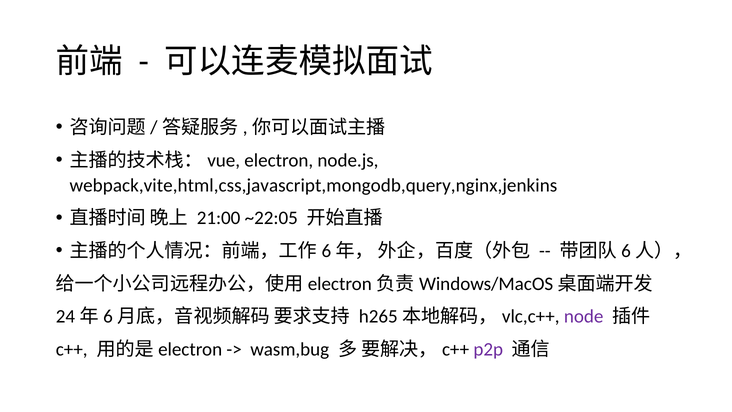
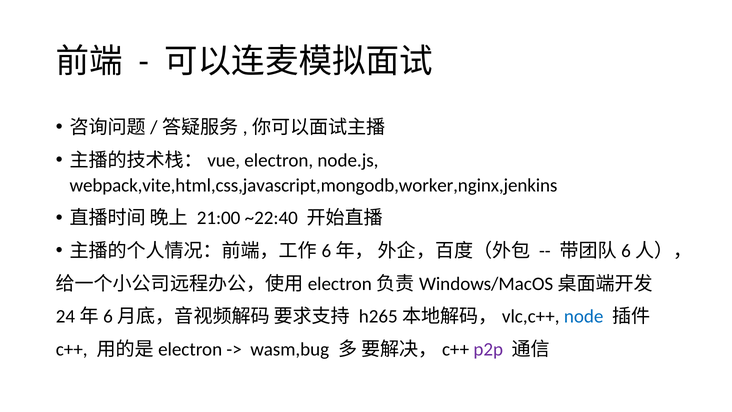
webpack,vite,html,css,javascript,mongodb,query,nginx,jenkins: webpack,vite,html,css,javascript,mongodb,query,nginx,jenkins -> webpack,vite,html,css,javascript,mongodb,worker,nginx,jenkins
~22:05: ~22:05 -> ~22:40
node colour: purple -> blue
